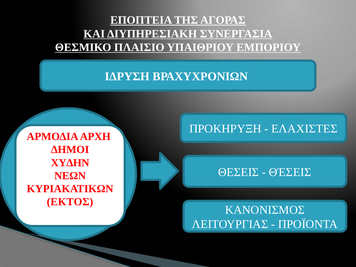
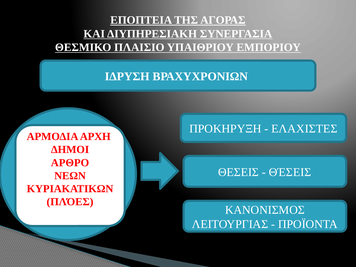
ΧΥΔΗΝ: ΧΥΔΗΝ -> ΑΡΘΡΟ
ΕΚΤΟΣ: ΕΚΤΟΣ -> ΠΛΌΕΣ
